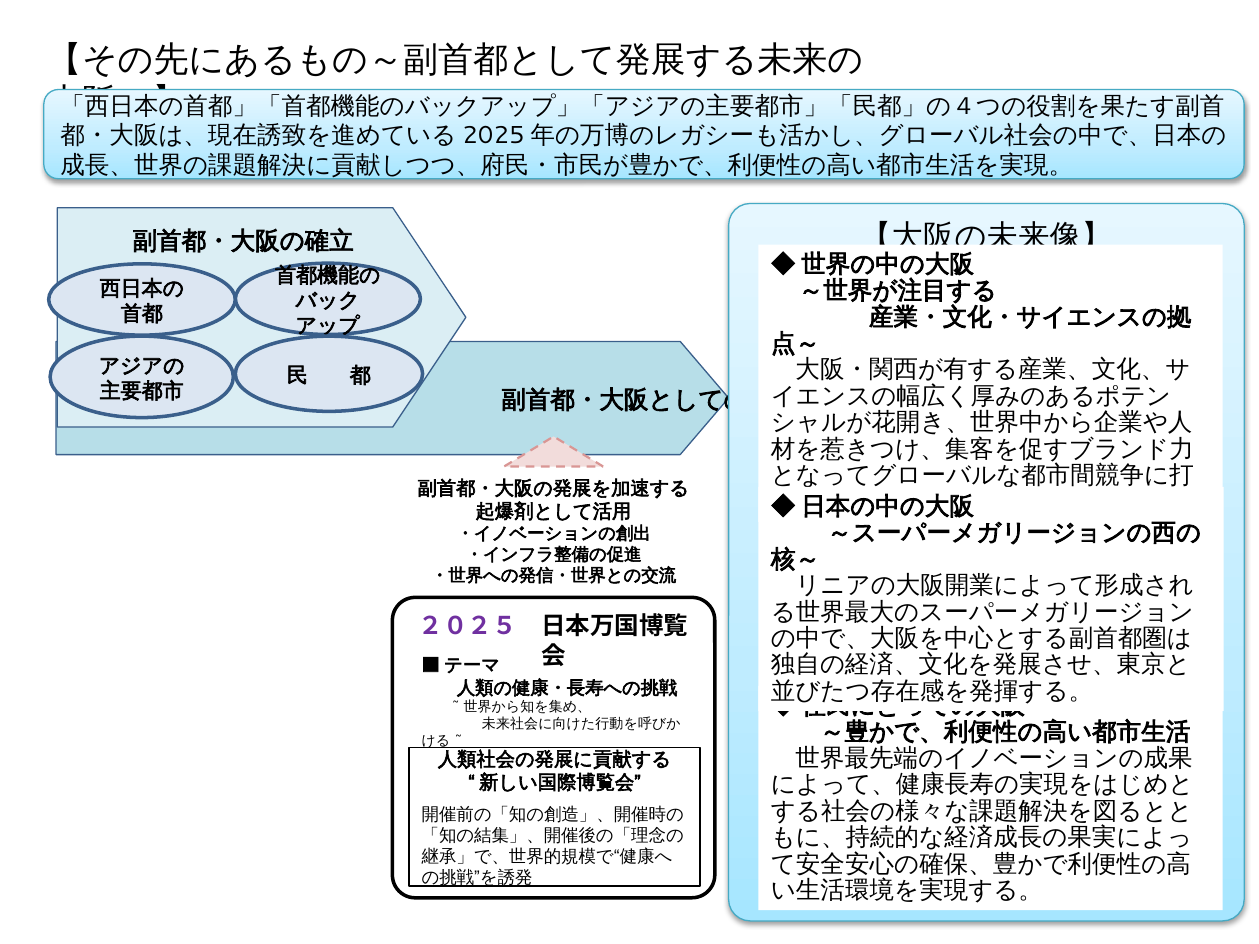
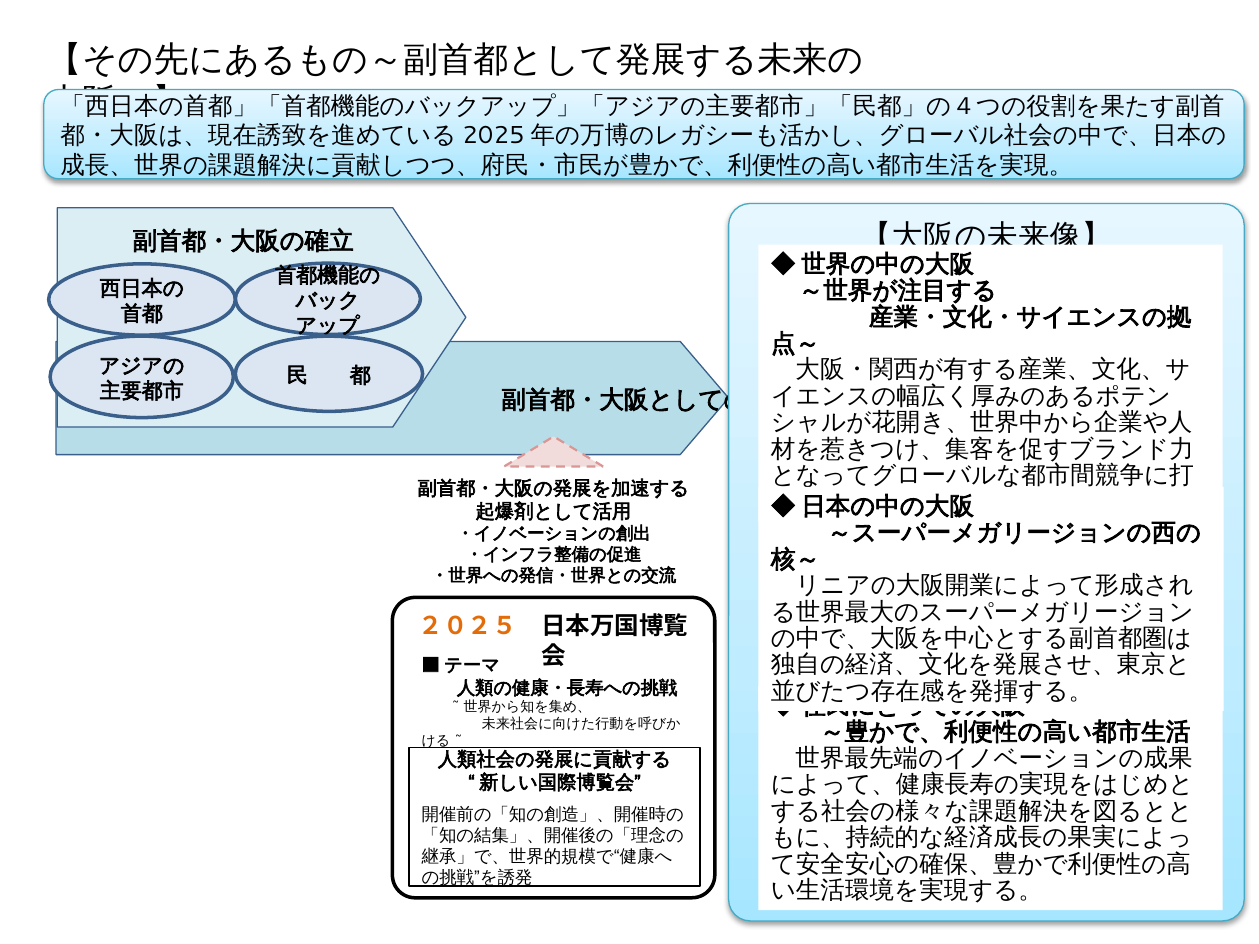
２０２５ colour: purple -> orange
